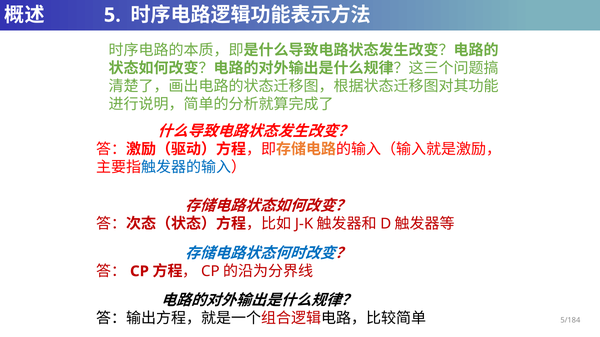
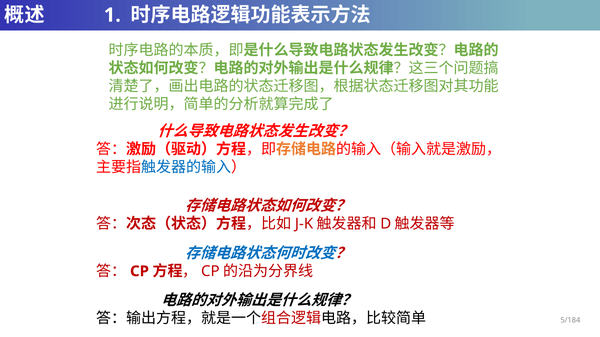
5: 5 -> 1
